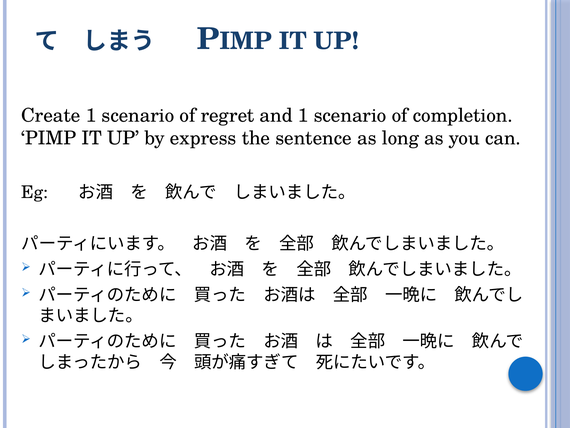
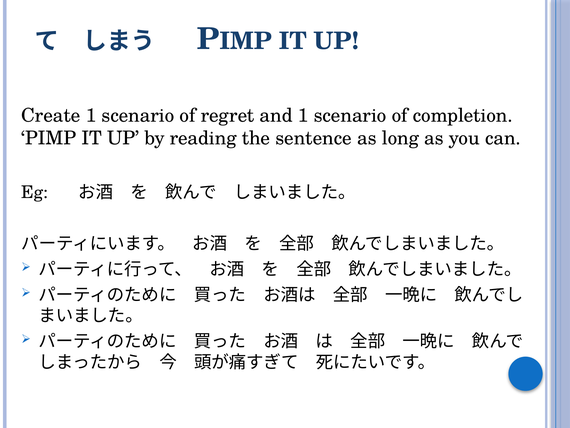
express: express -> reading
